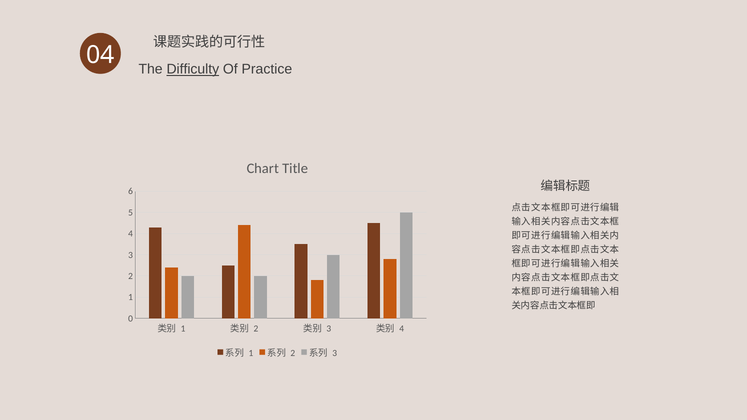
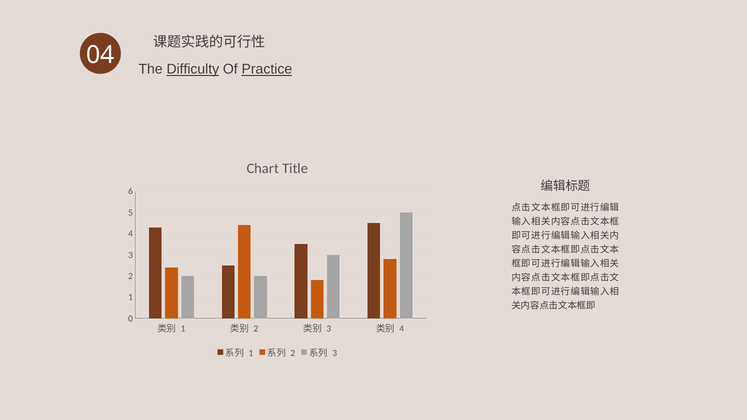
Practice underline: none -> present
